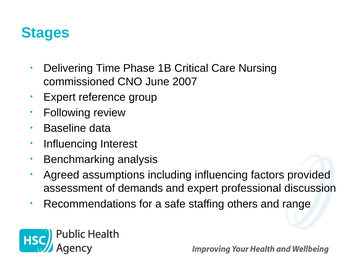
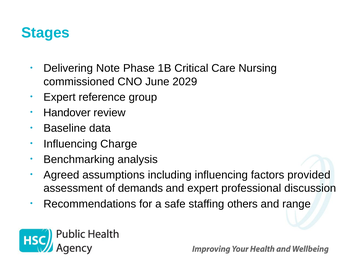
Time: Time -> Note
2007: 2007 -> 2029
Following: Following -> Handover
Interest: Interest -> Charge
